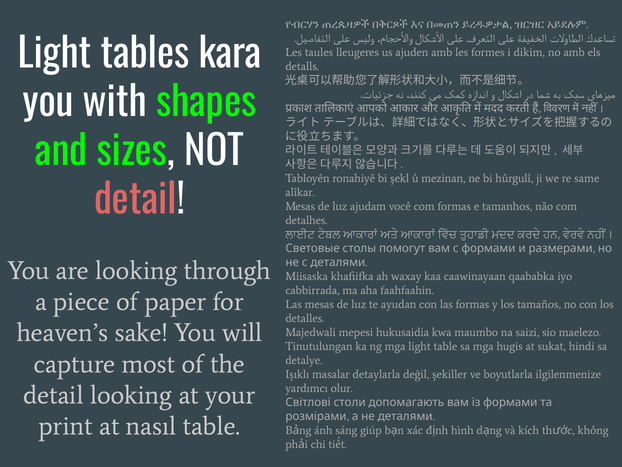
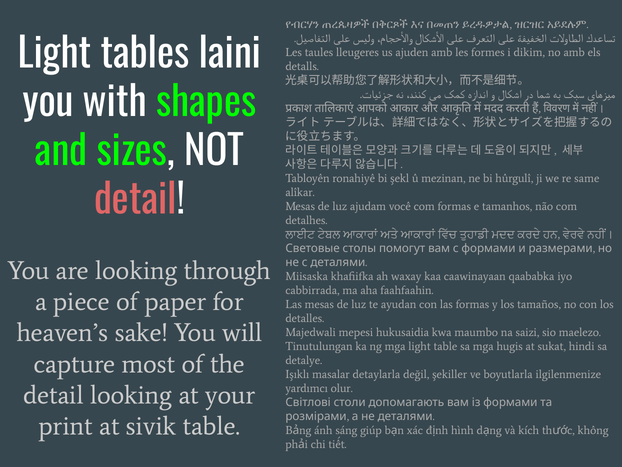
kara: kara -> laini
nasıl: nasıl -> sivik
